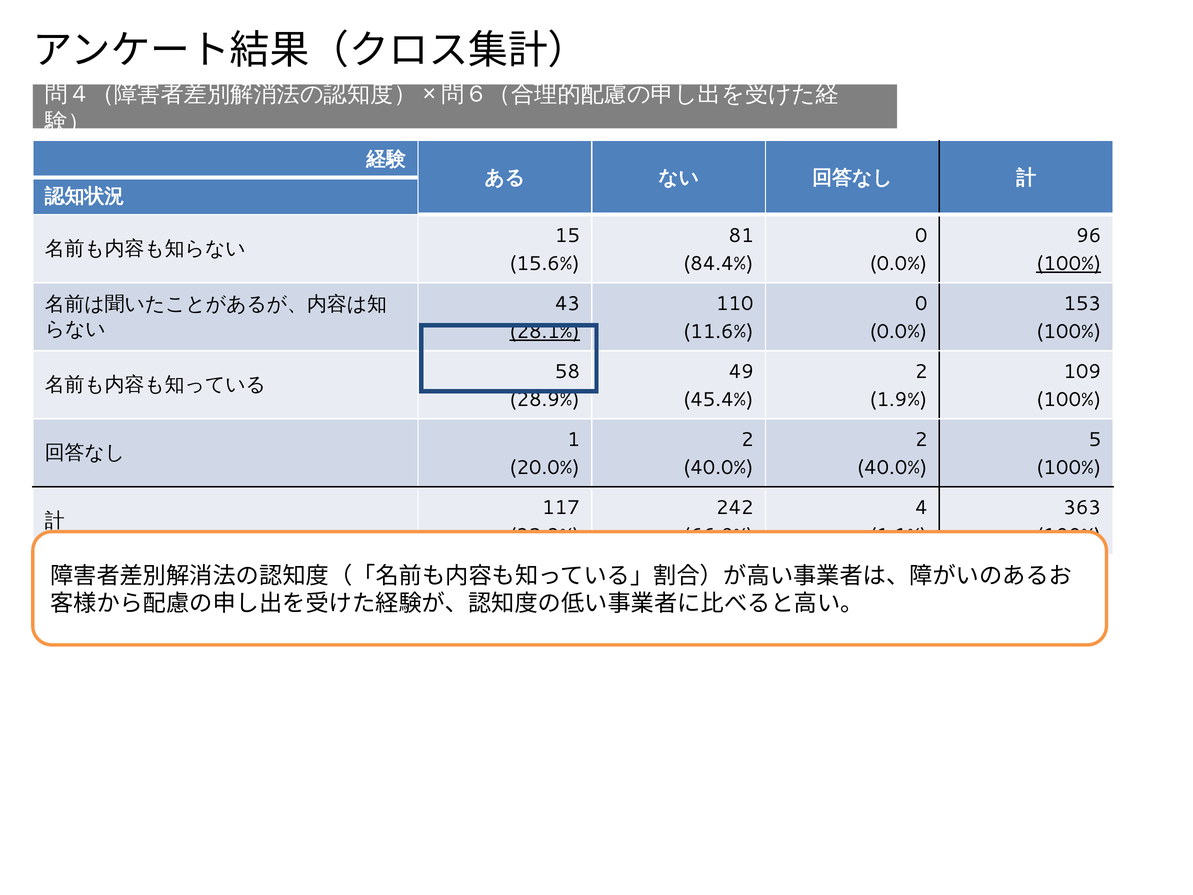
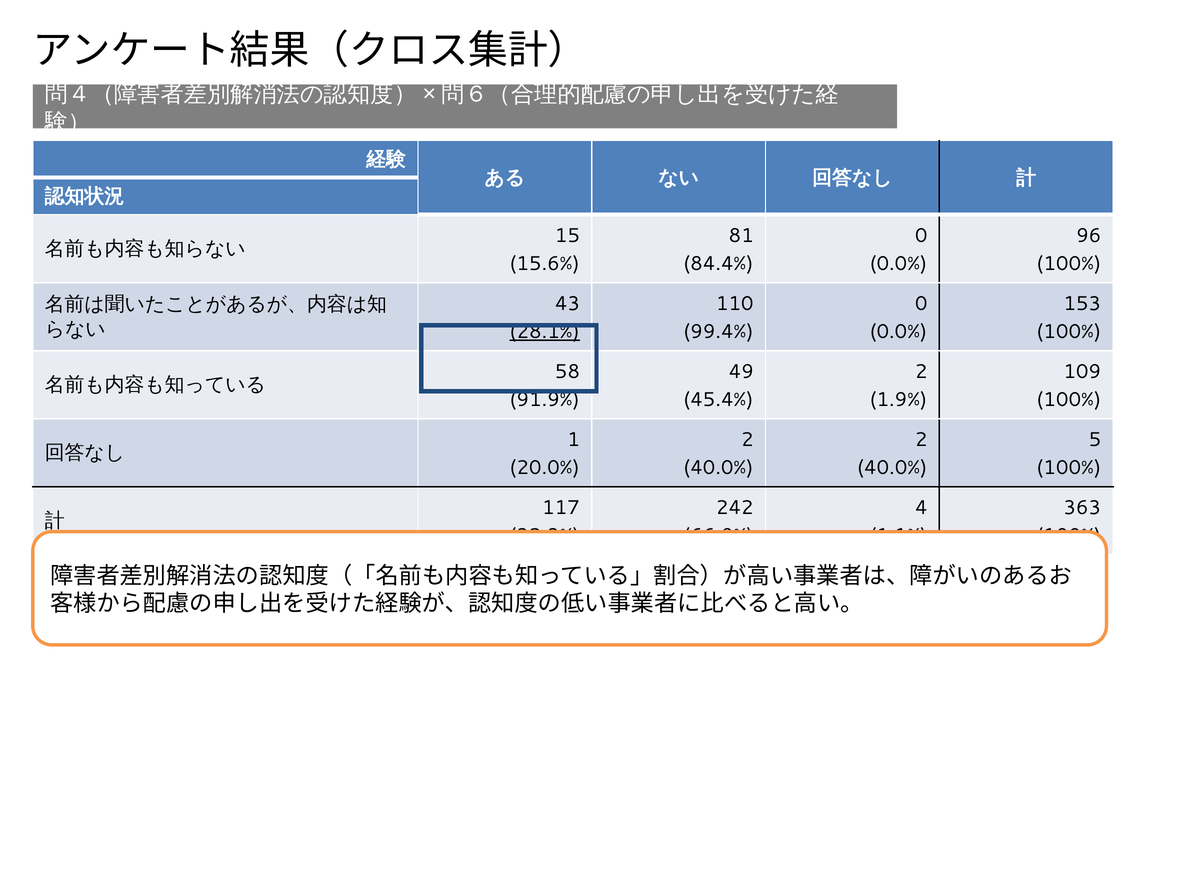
100% at (1069, 264) underline: present -> none
11.6%: 11.6% -> 99.4%
28.9%: 28.9% -> 91.9%
